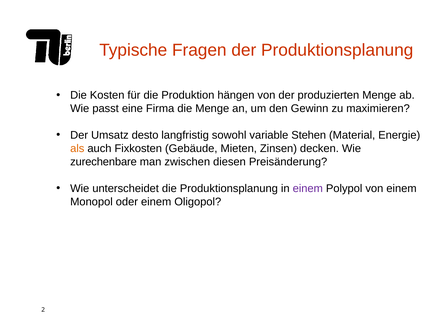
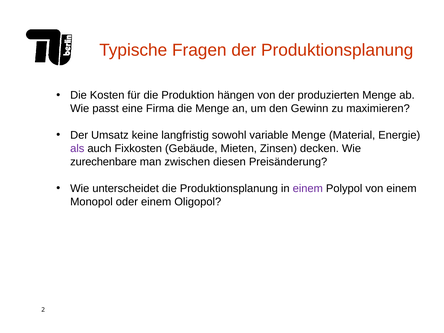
desto: desto -> keine
variable Stehen: Stehen -> Menge
als colour: orange -> purple
